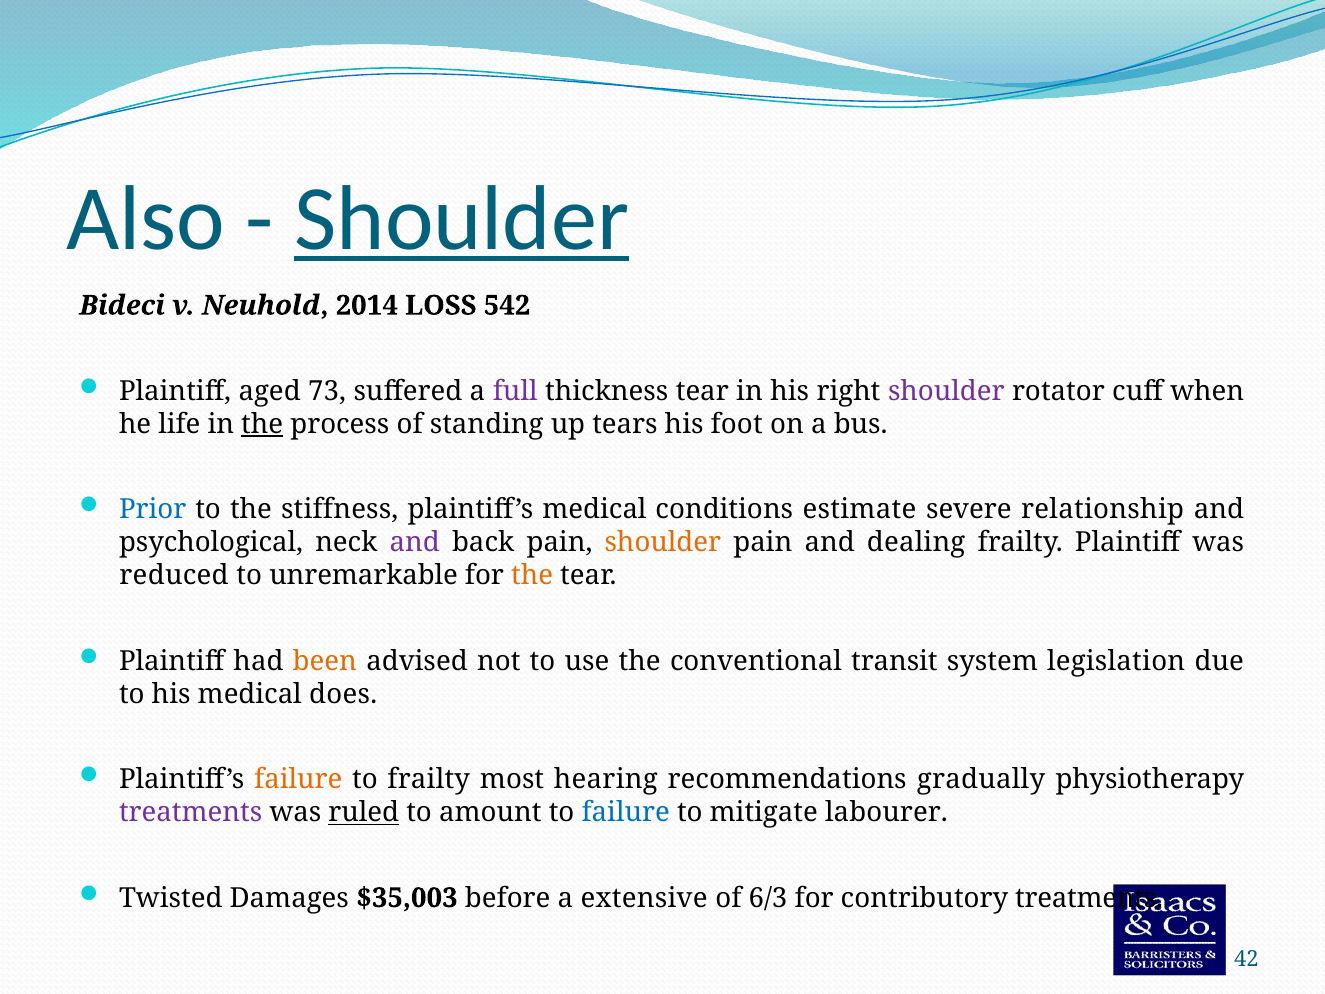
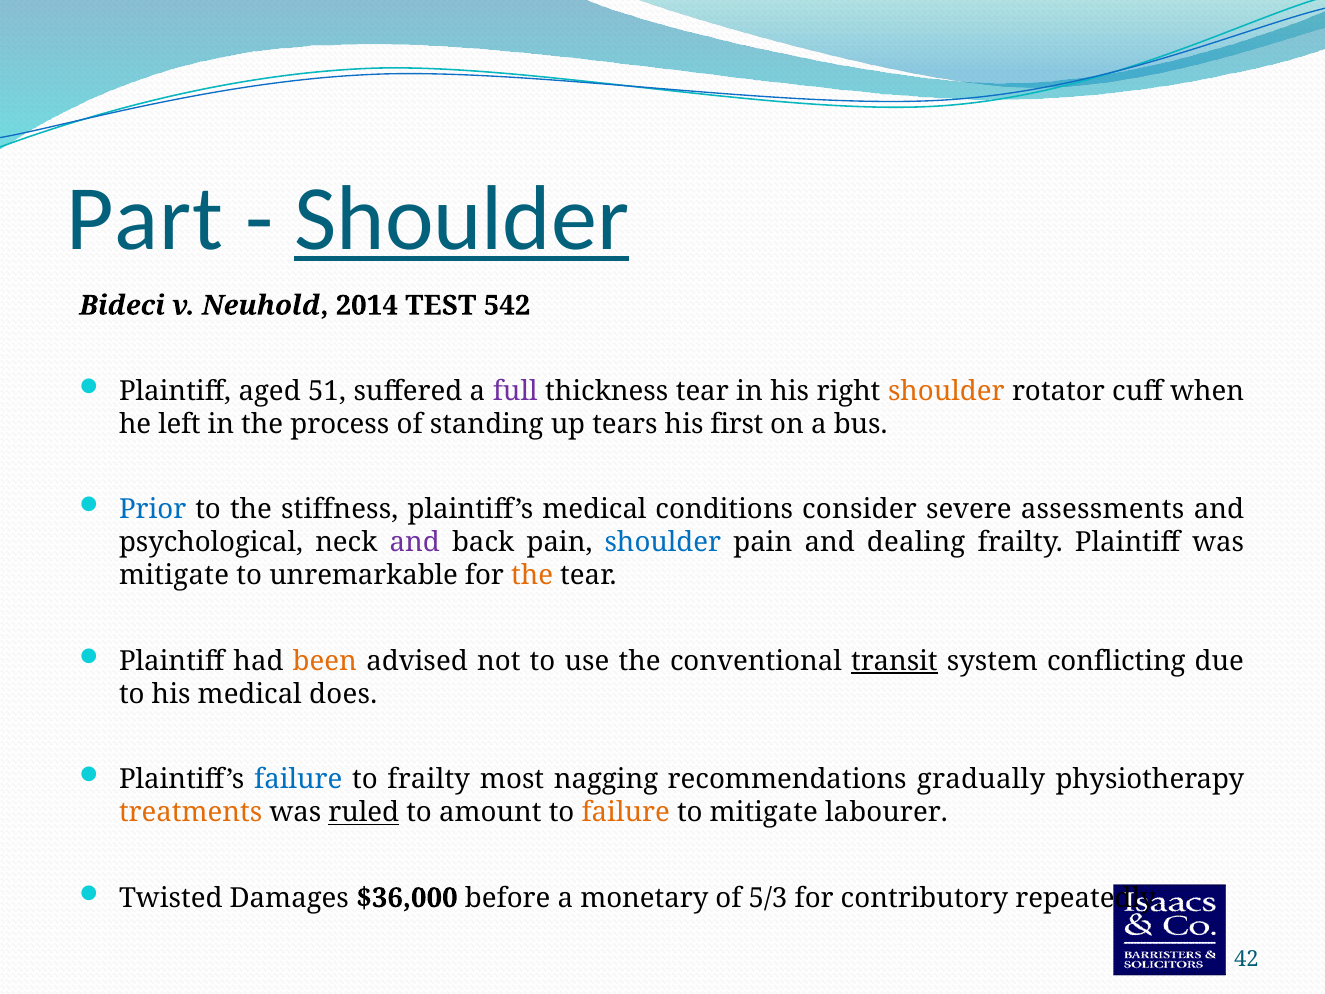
Also: Also -> Part
LOSS: LOSS -> TEST
73: 73 -> 51
shoulder at (946, 391) colour: purple -> orange
life: life -> left
the at (262, 424) underline: present -> none
foot: foot -> first
estimate: estimate -> consider
relationship: relationship -> assessments
shoulder at (663, 542) colour: orange -> blue
reduced at (174, 576): reduced -> mitigate
transit underline: none -> present
legislation: legislation -> conflicting
failure at (298, 779) colour: orange -> blue
hearing: hearing -> nagging
treatments at (191, 812) colour: purple -> orange
failure at (626, 812) colour: blue -> orange
$35,003: $35,003 -> $36,000
extensive: extensive -> monetary
6/3: 6/3 -> 5/3
contributory treatments: treatments -> repeatedly
